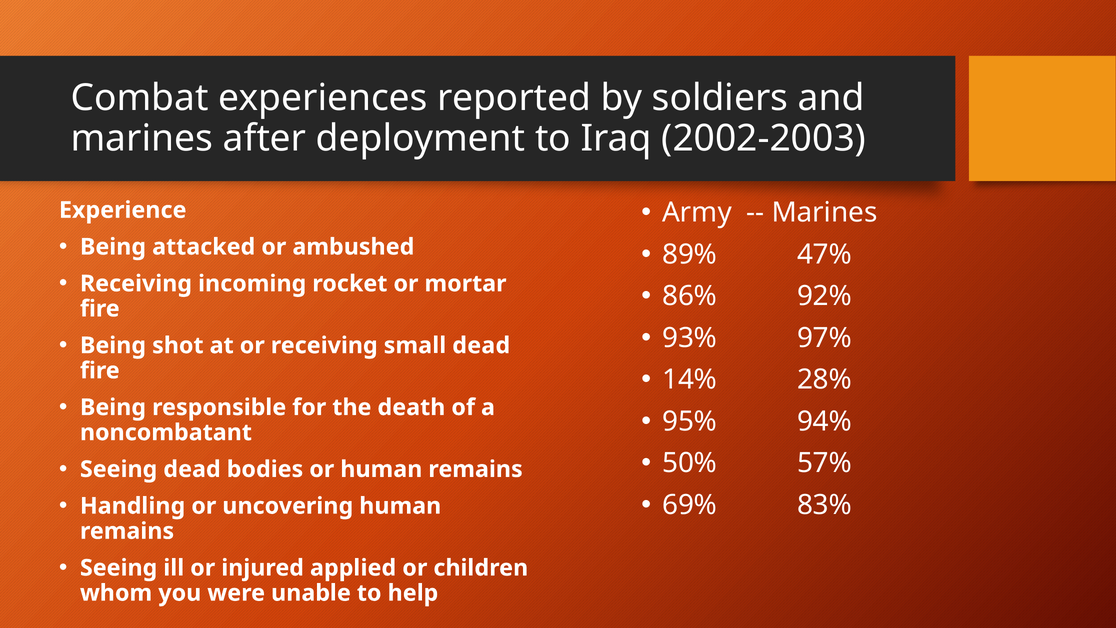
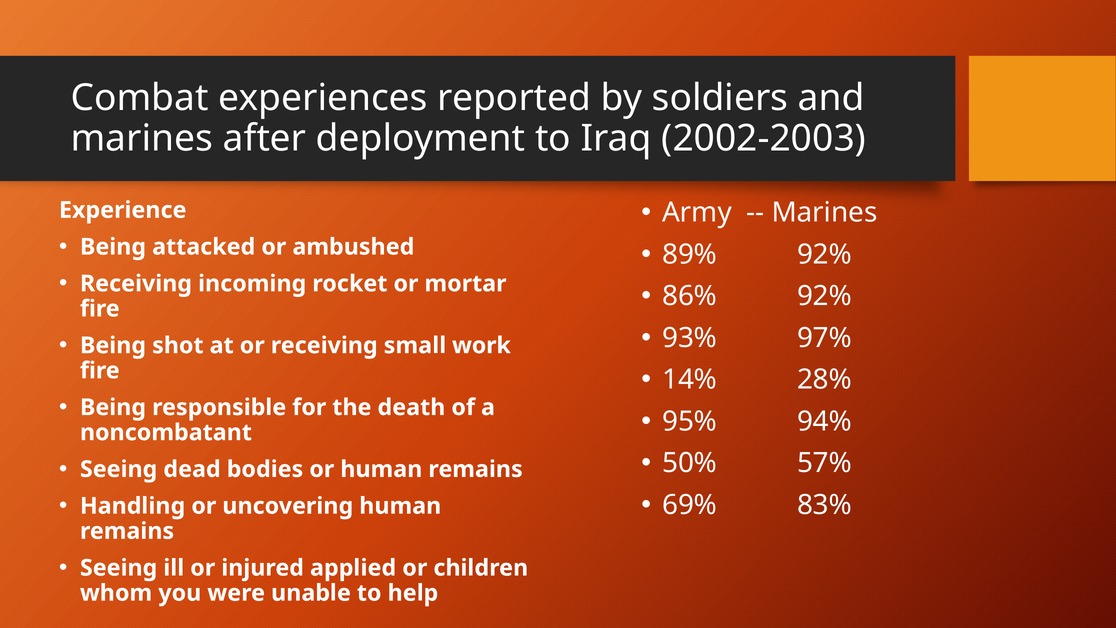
89% 47%: 47% -> 92%
small dead: dead -> work
